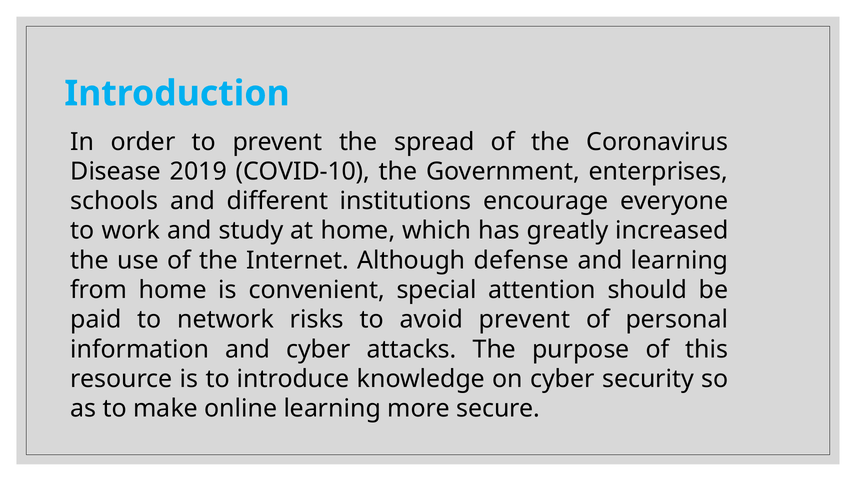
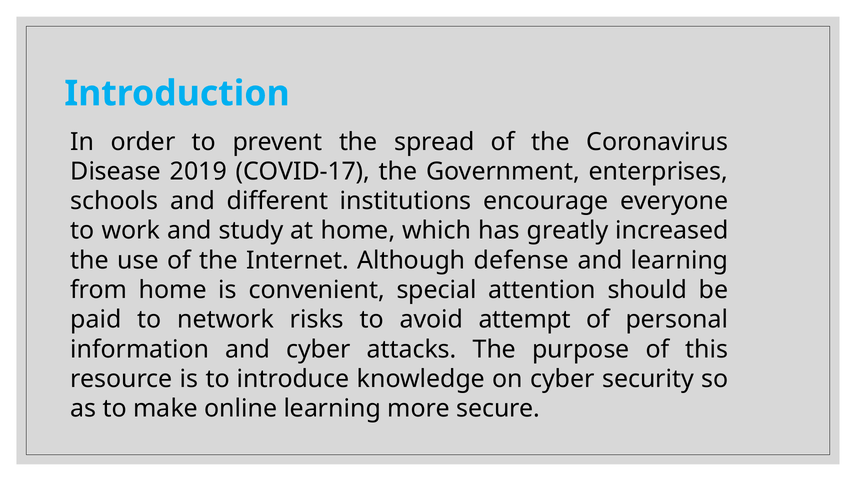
COVID-10: COVID-10 -> COVID-17
avoid prevent: prevent -> attempt
